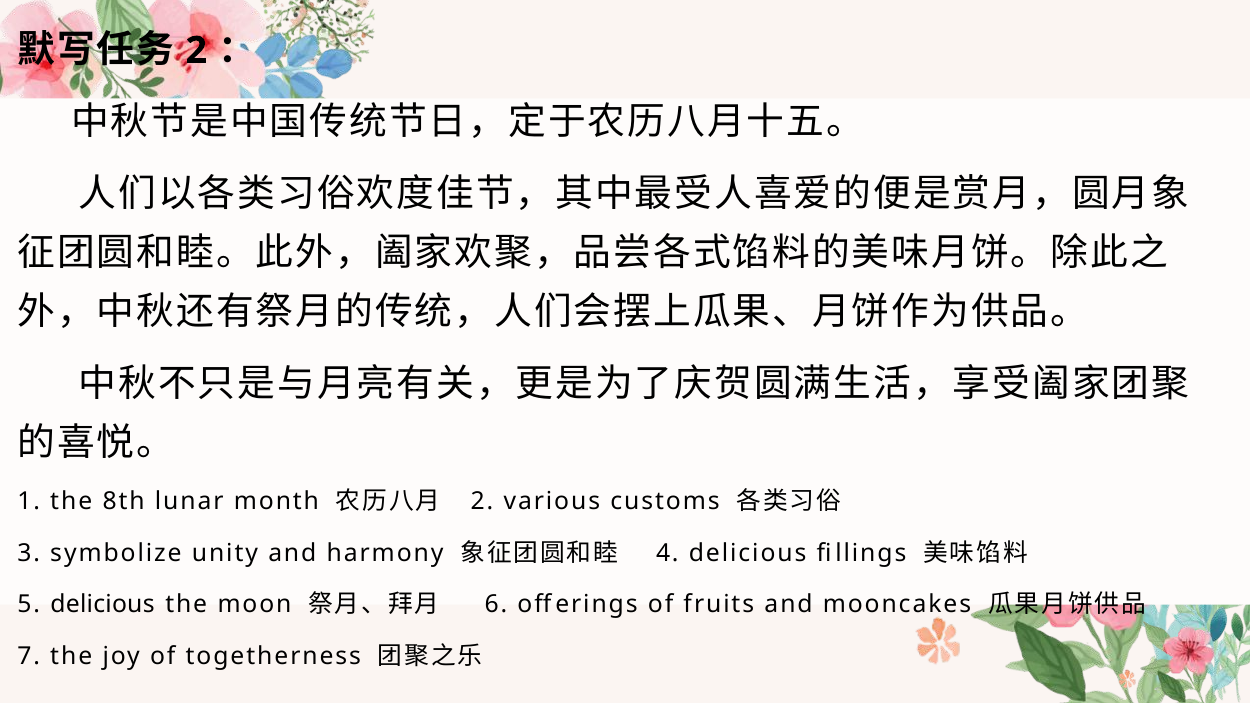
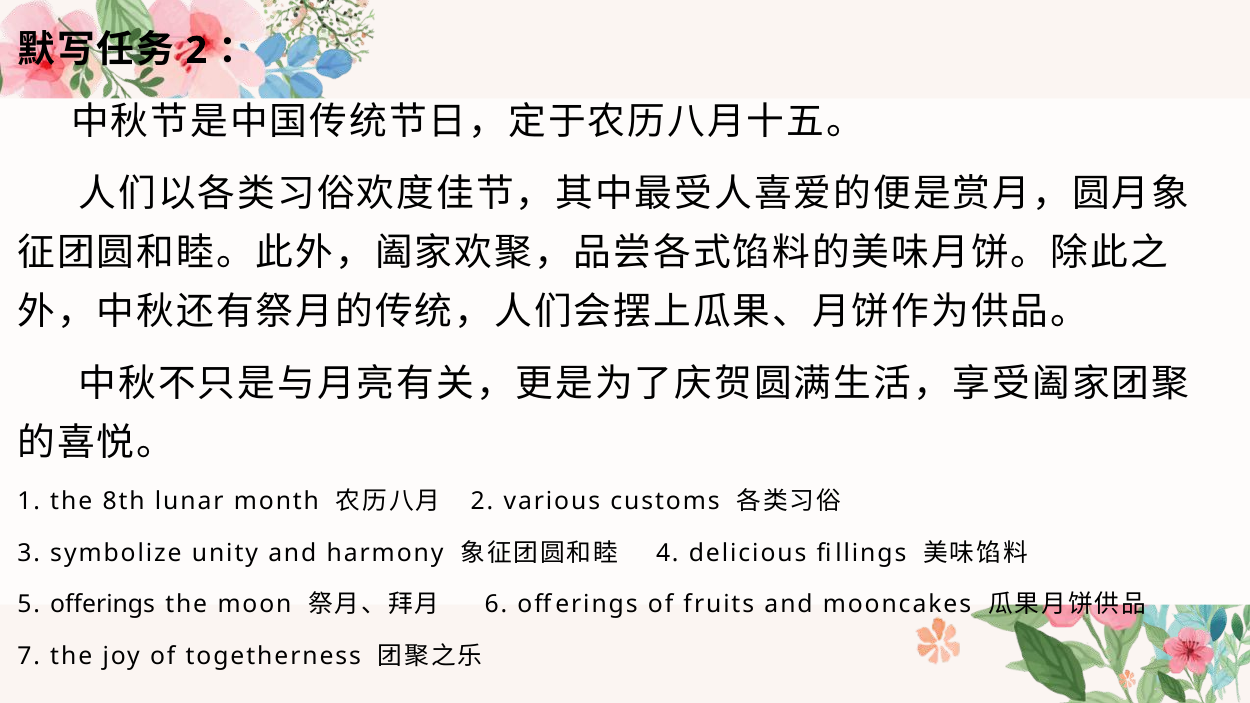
5 delicious: delicious -> offerings
